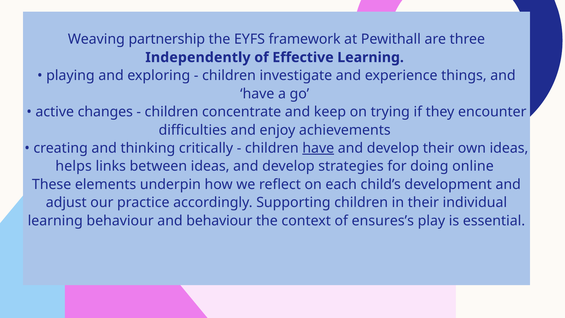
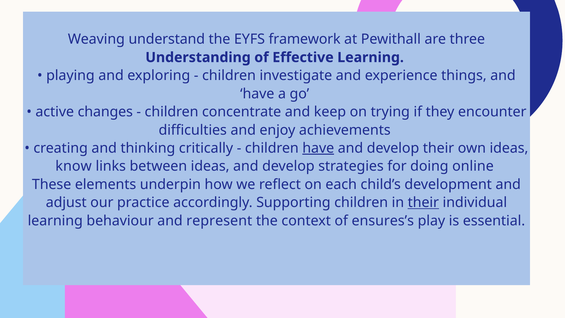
partnership: partnership -> understand
Independently: Independently -> Understanding
helps: helps -> know
their at (423, 202) underline: none -> present
and behaviour: behaviour -> represent
